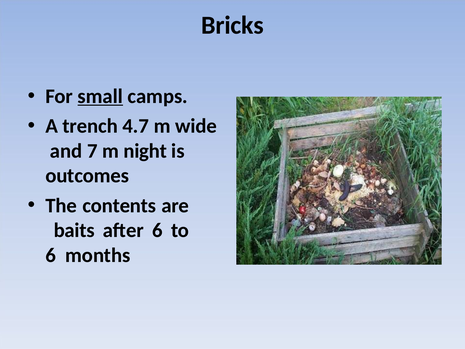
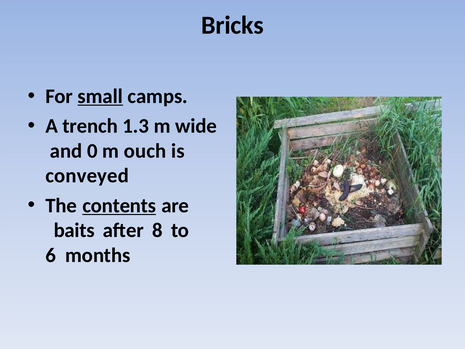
4.7: 4.7 -> 1.3
7: 7 -> 0
night: night -> ouch
outcomes: outcomes -> conveyed
contents underline: none -> present
after 6: 6 -> 8
